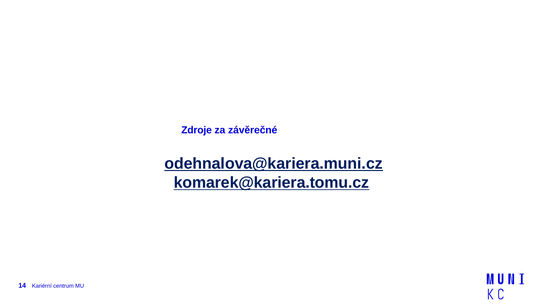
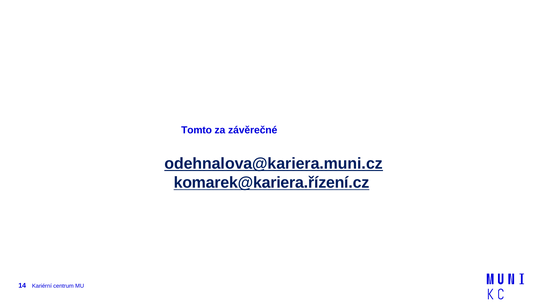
Zdroje: Zdroje -> Tomto
komarek@kariera.tomu.cz: komarek@kariera.tomu.cz -> komarek@kariera.řízení.cz
